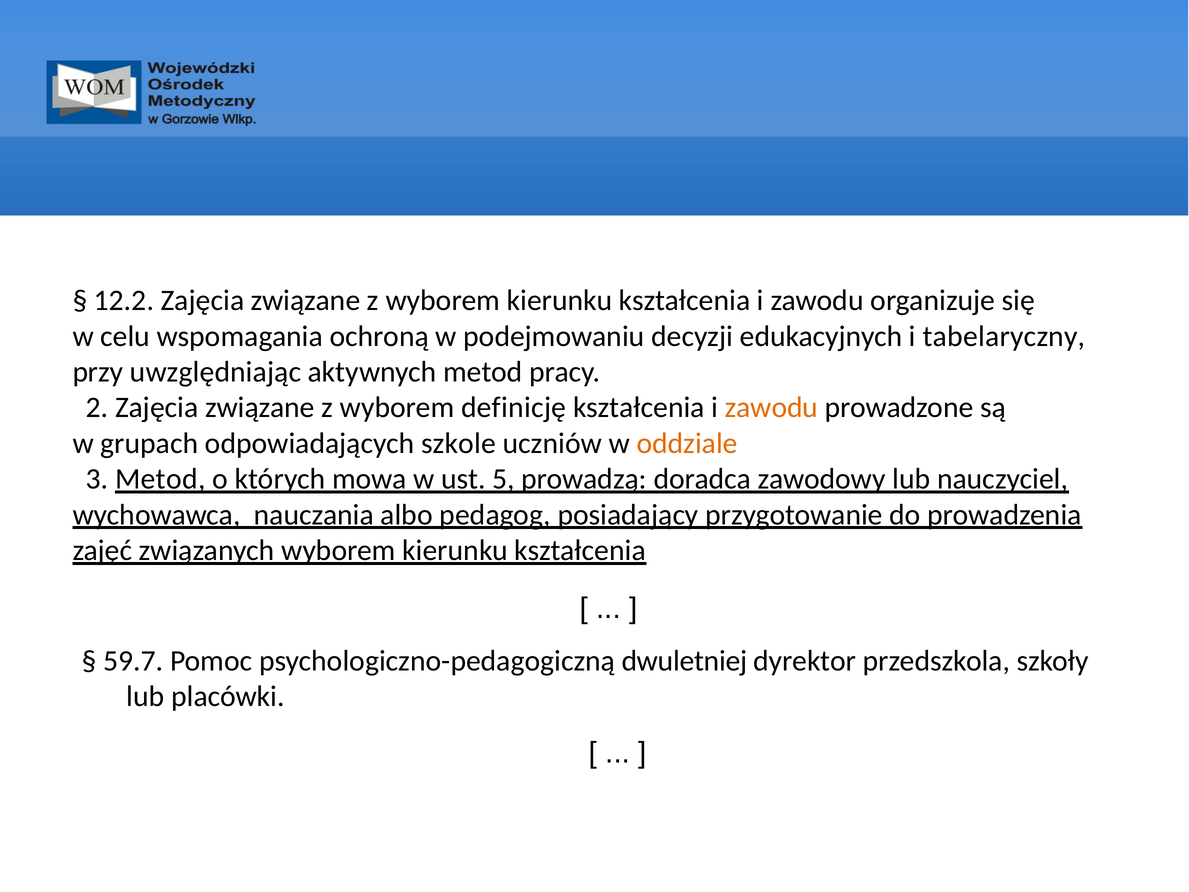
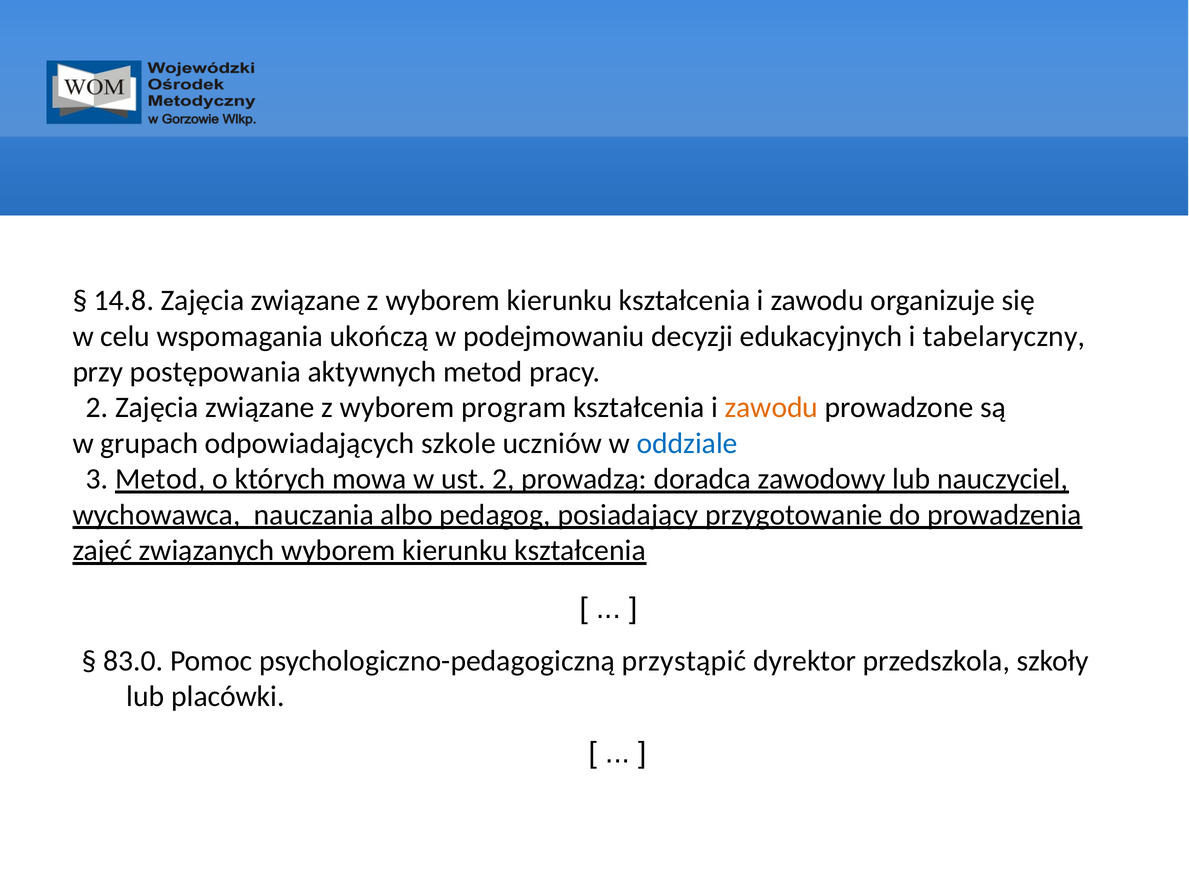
12.2: 12.2 -> 14.8
ochroną: ochroną -> ukończą
uwzględniając: uwzględniając -> postępowania
definicję: definicję -> program
oddziale colour: orange -> blue
ust 5: 5 -> 2
59.7: 59.7 -> 83.0
dwuletniej: dwuletniej -> przystąpić
